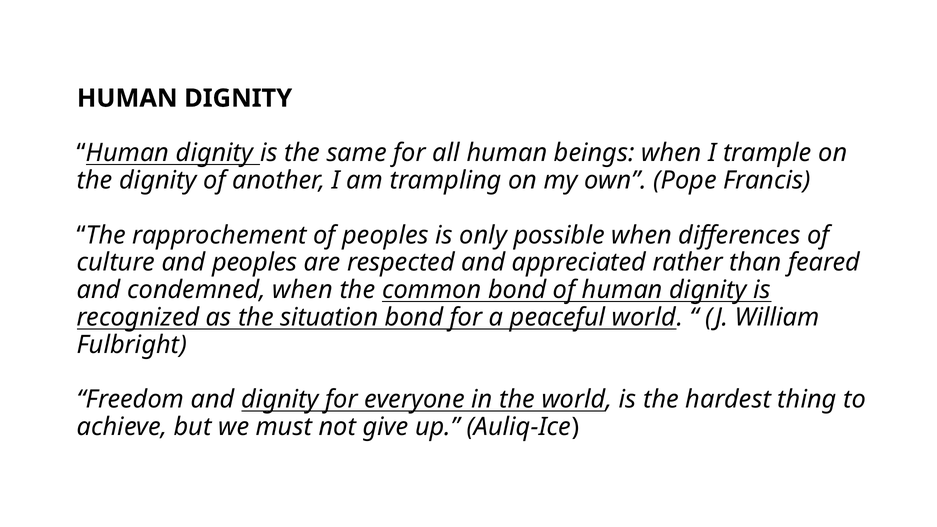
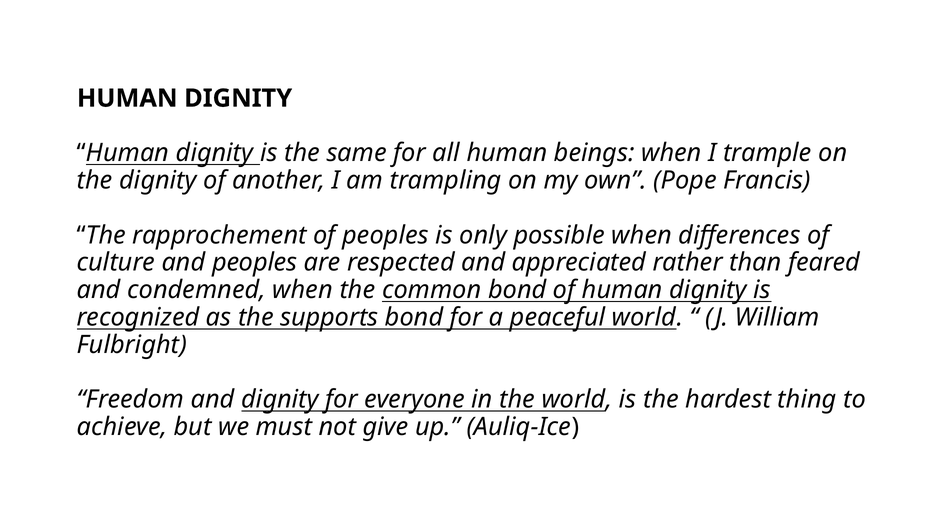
situation: situation -> supports
